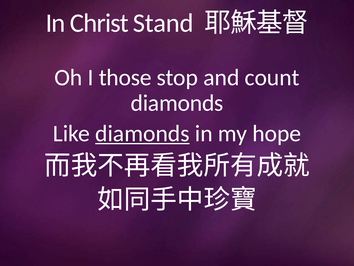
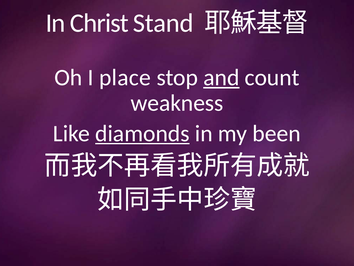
those: those -> place
and underline: none -> present
diamonds at (177, 103): diamonds -> weakness
hope: hope -> been
